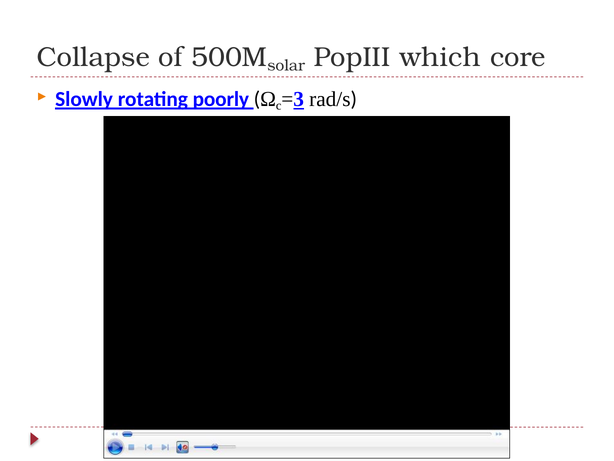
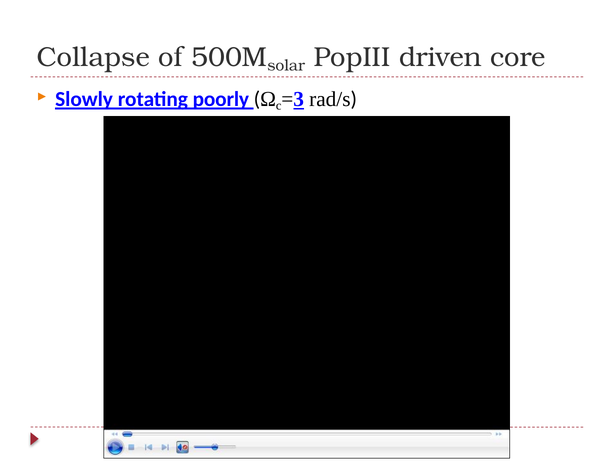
which: which -> driven
